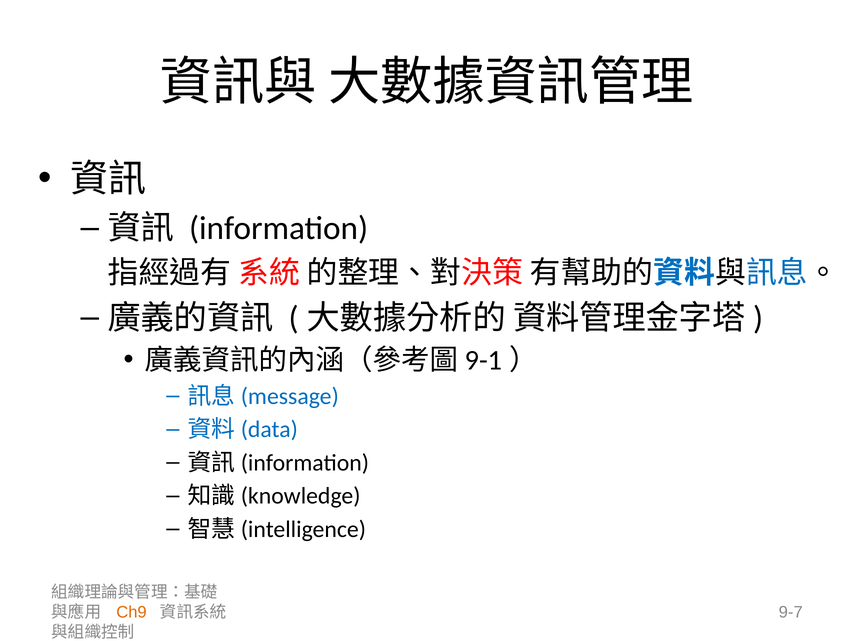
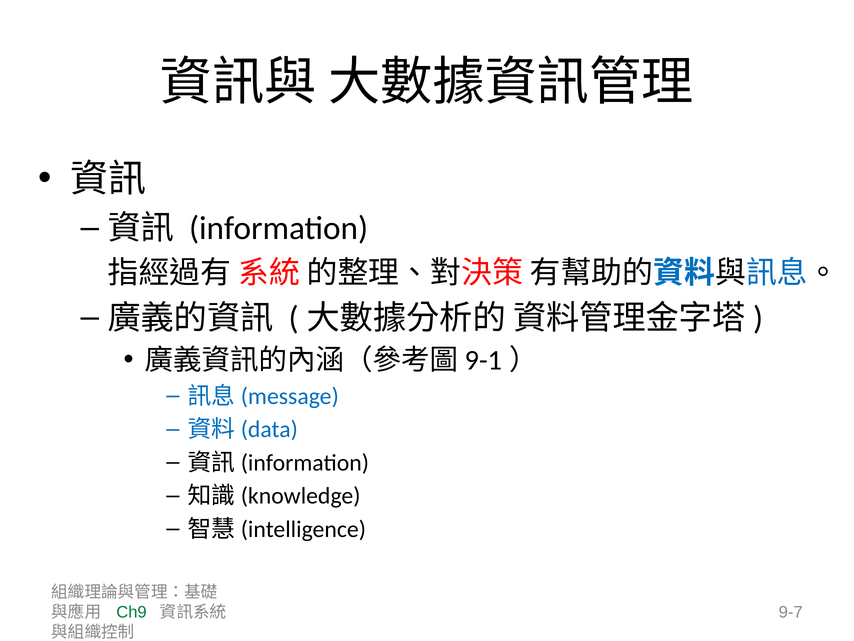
Ch9 colour: orange -> green
